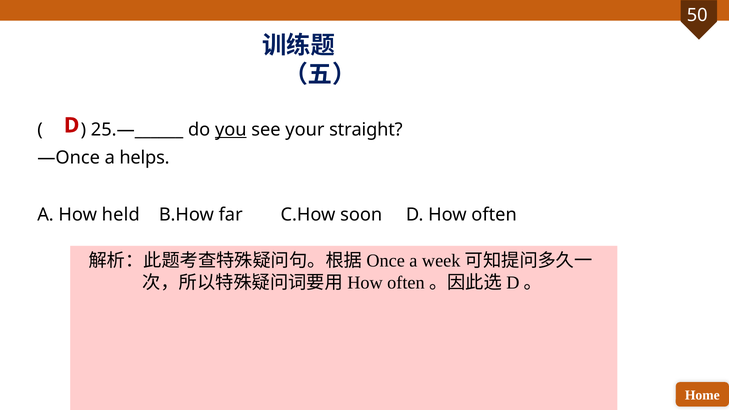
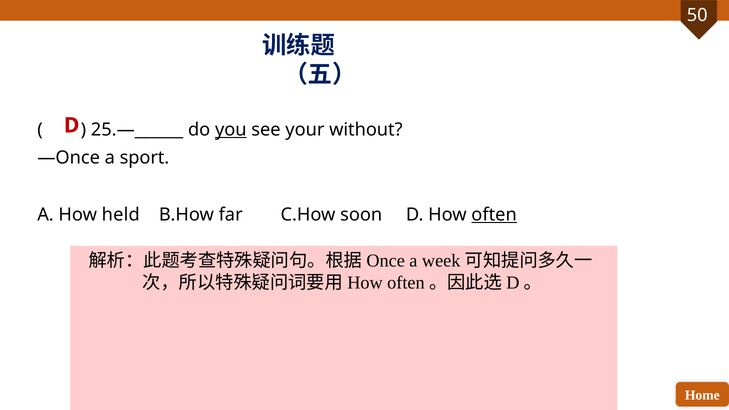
straight: straight -> without
helps: helps -> sport
often underline: none -> present
